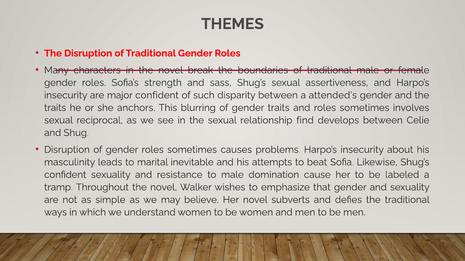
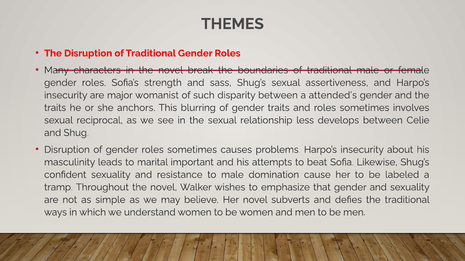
major confident: confident -> womanist
find: find -> less
inevitable: inevitable -> important
